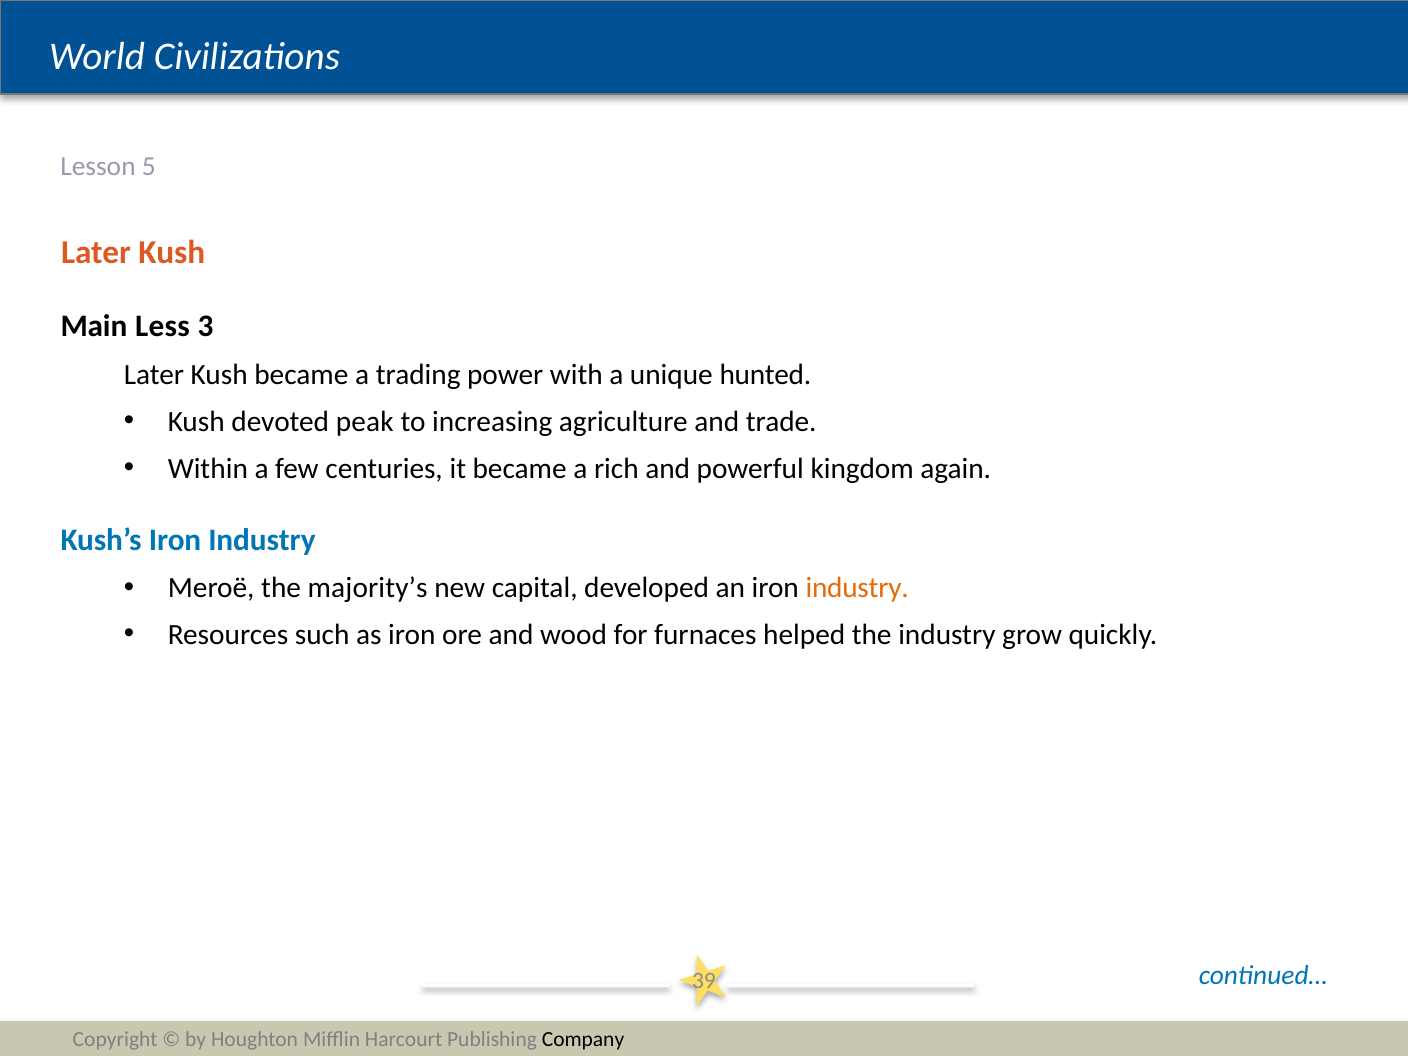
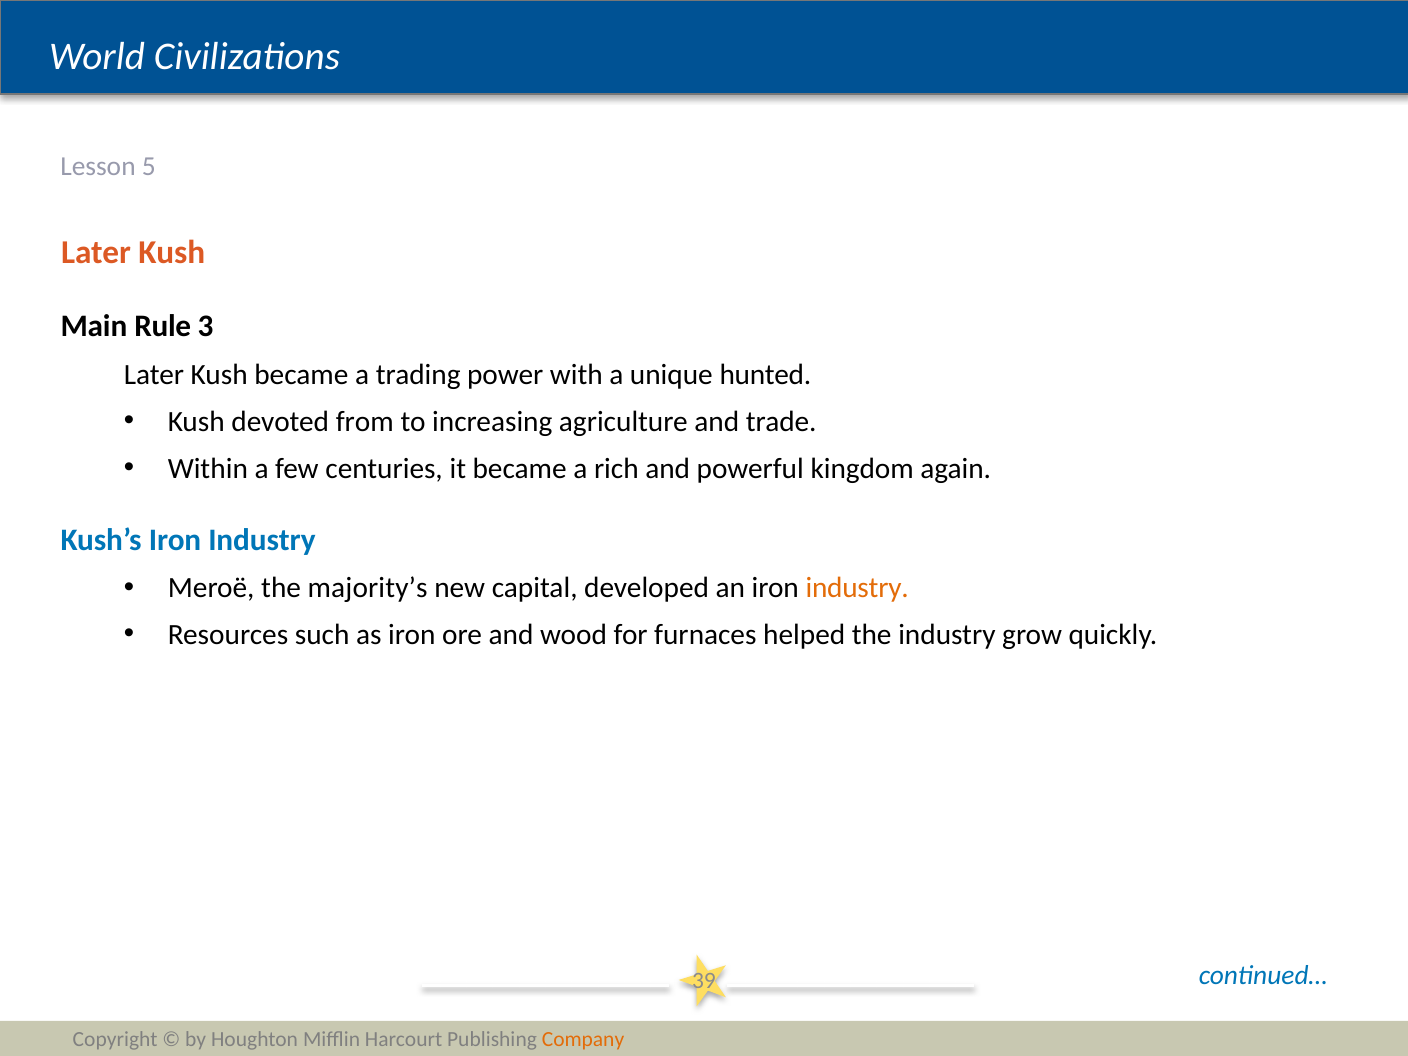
Less: Less -> Rule
peak: peak -> from
Company colour: black -> orange
